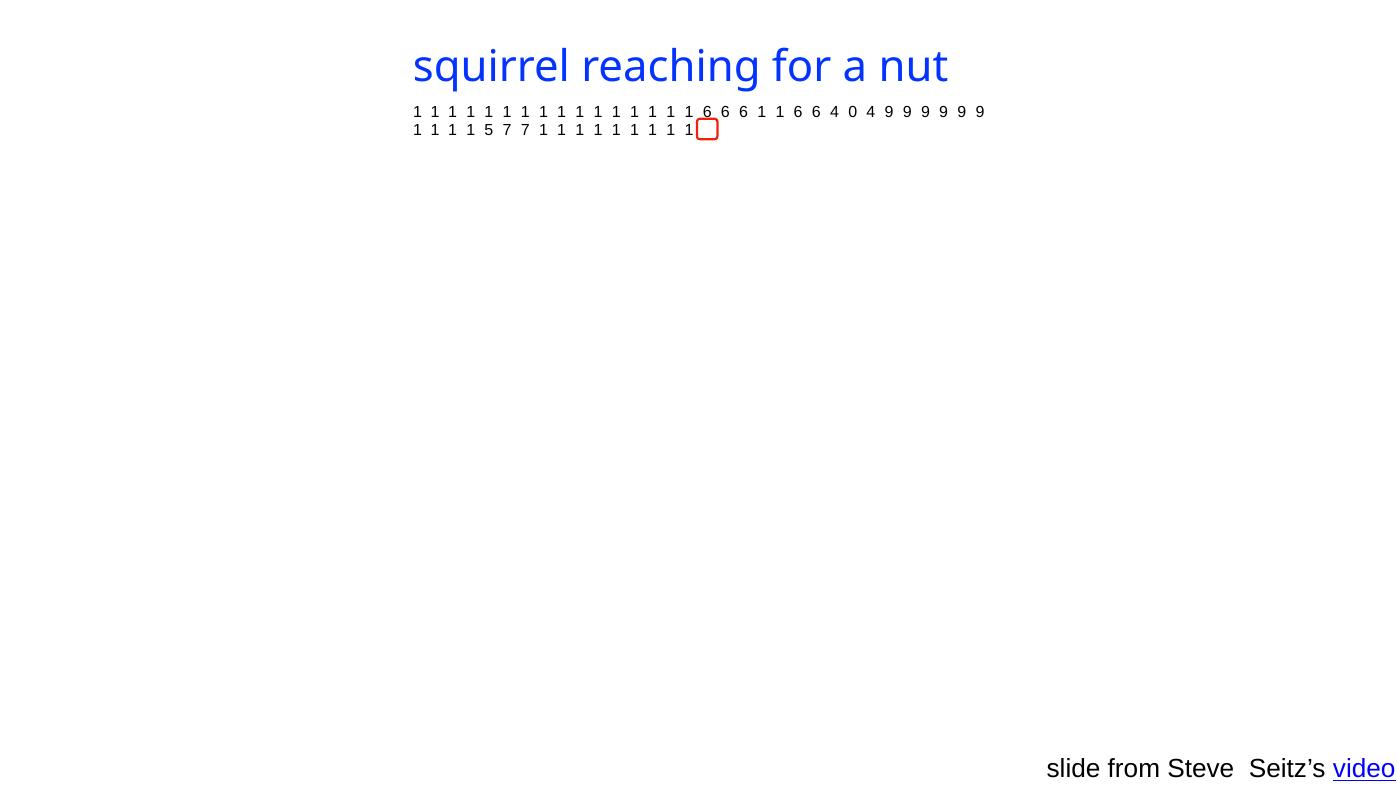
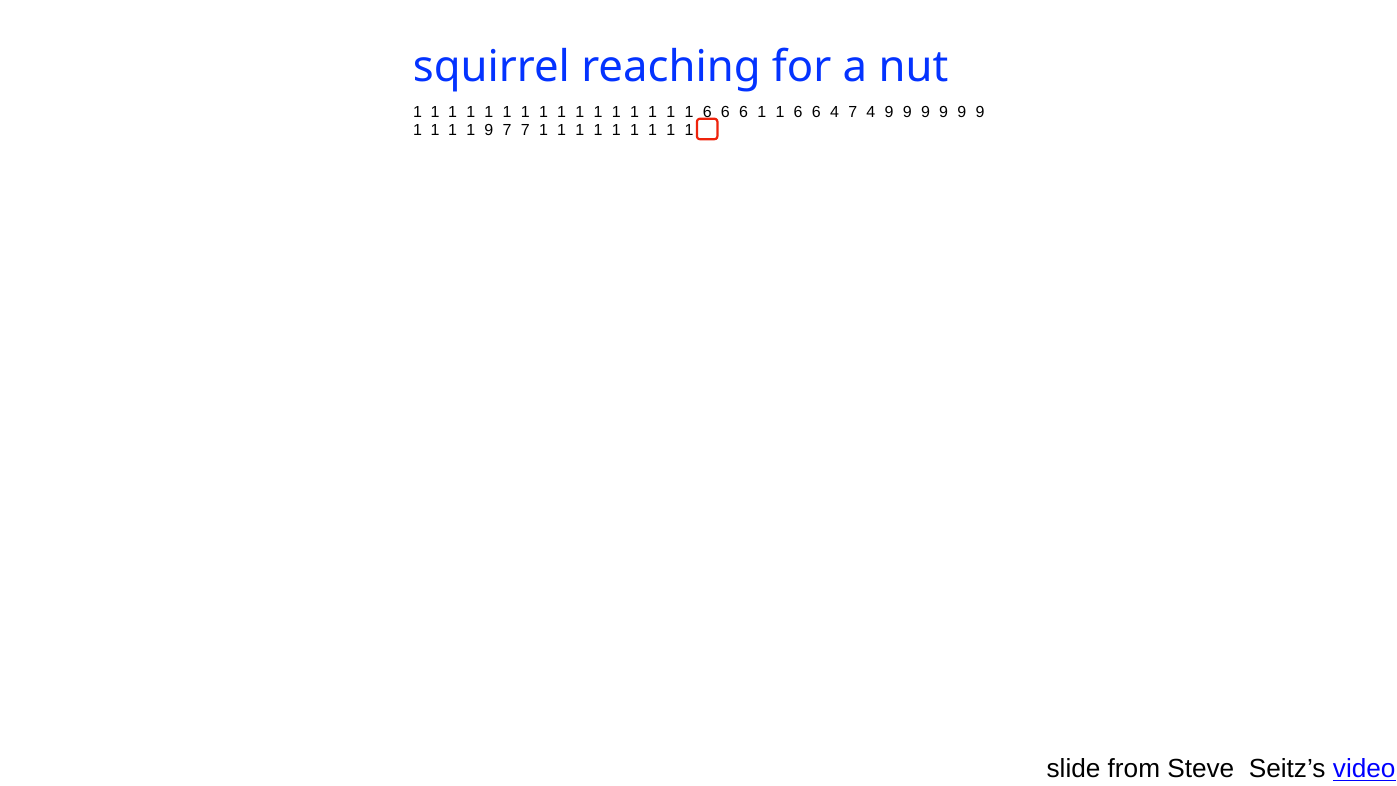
4 0: 0 -> 7
1 5: 5 -> 9
